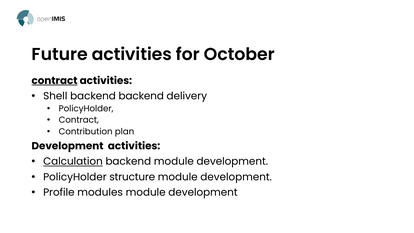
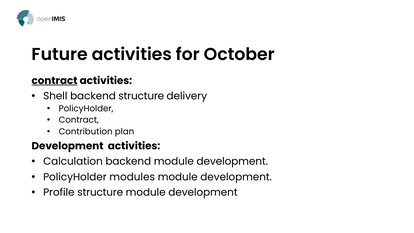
backend backend: backend -> structure
Calculation underline: present -> none
structure: structure -> modules
Profile modules: modules -> structure
